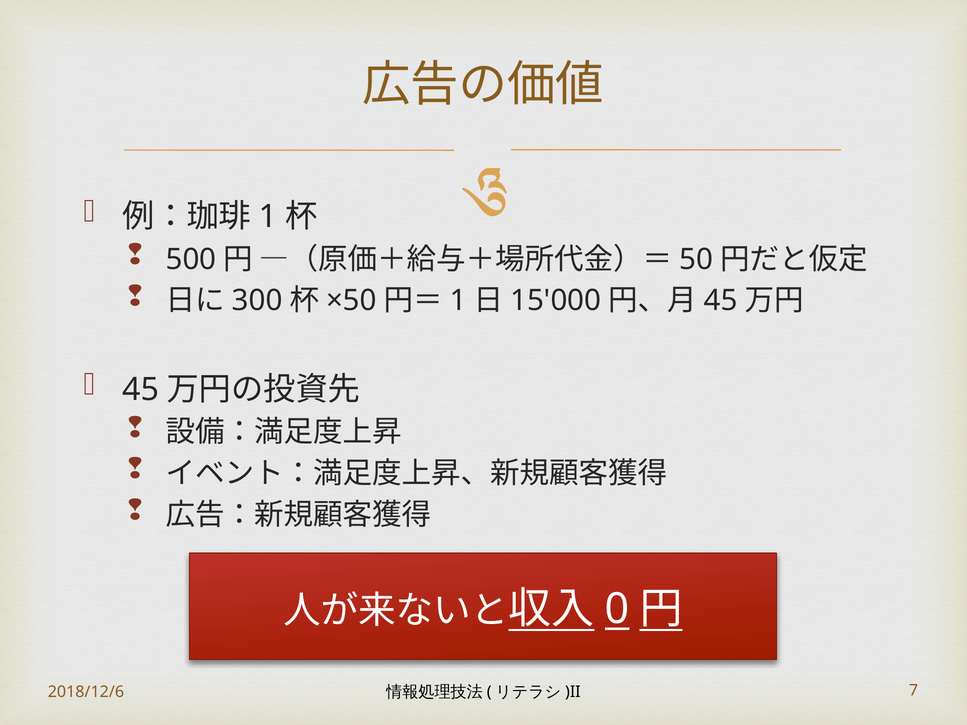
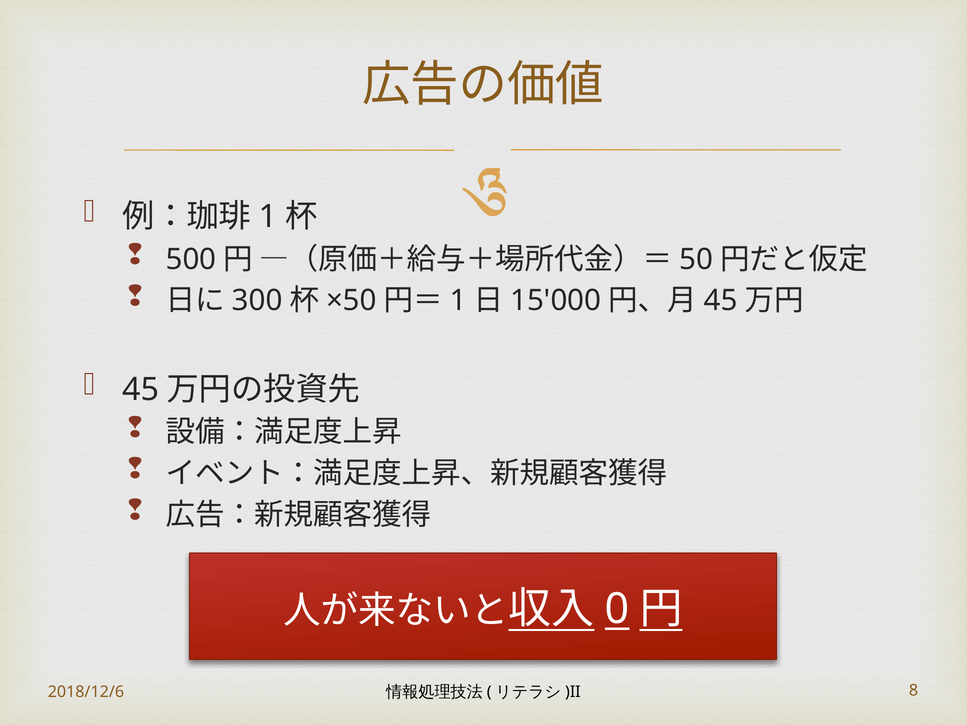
7: 7 -> 8
